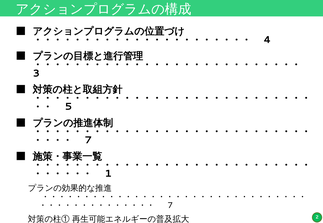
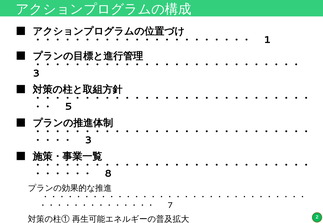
4: 4 -> 1
7 at (88, 141): 7 -> 3
1 at (108, 174): 1 -> 8
